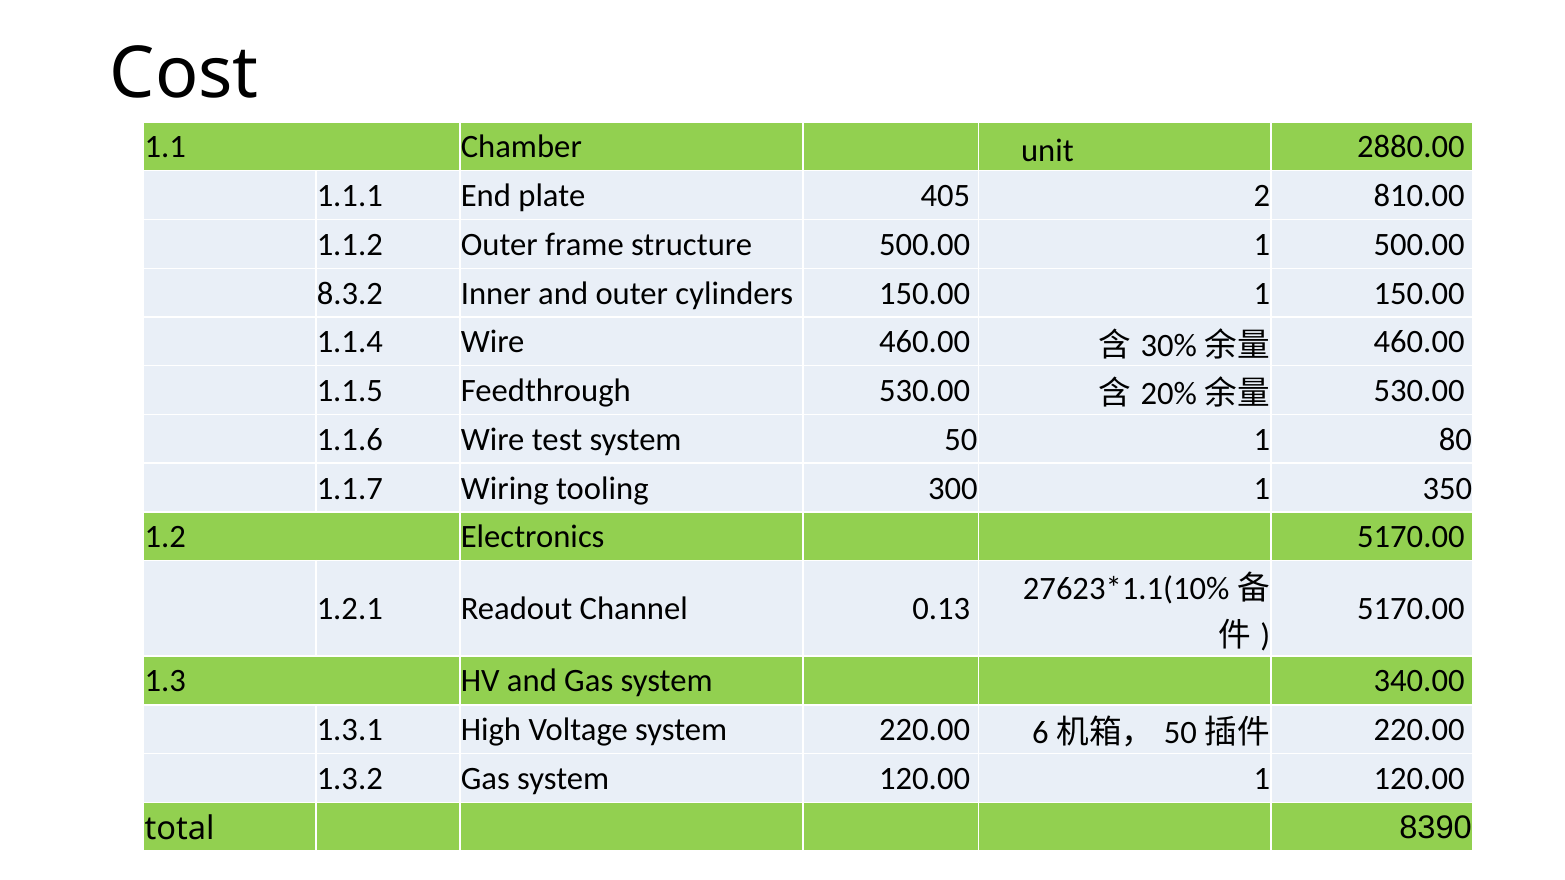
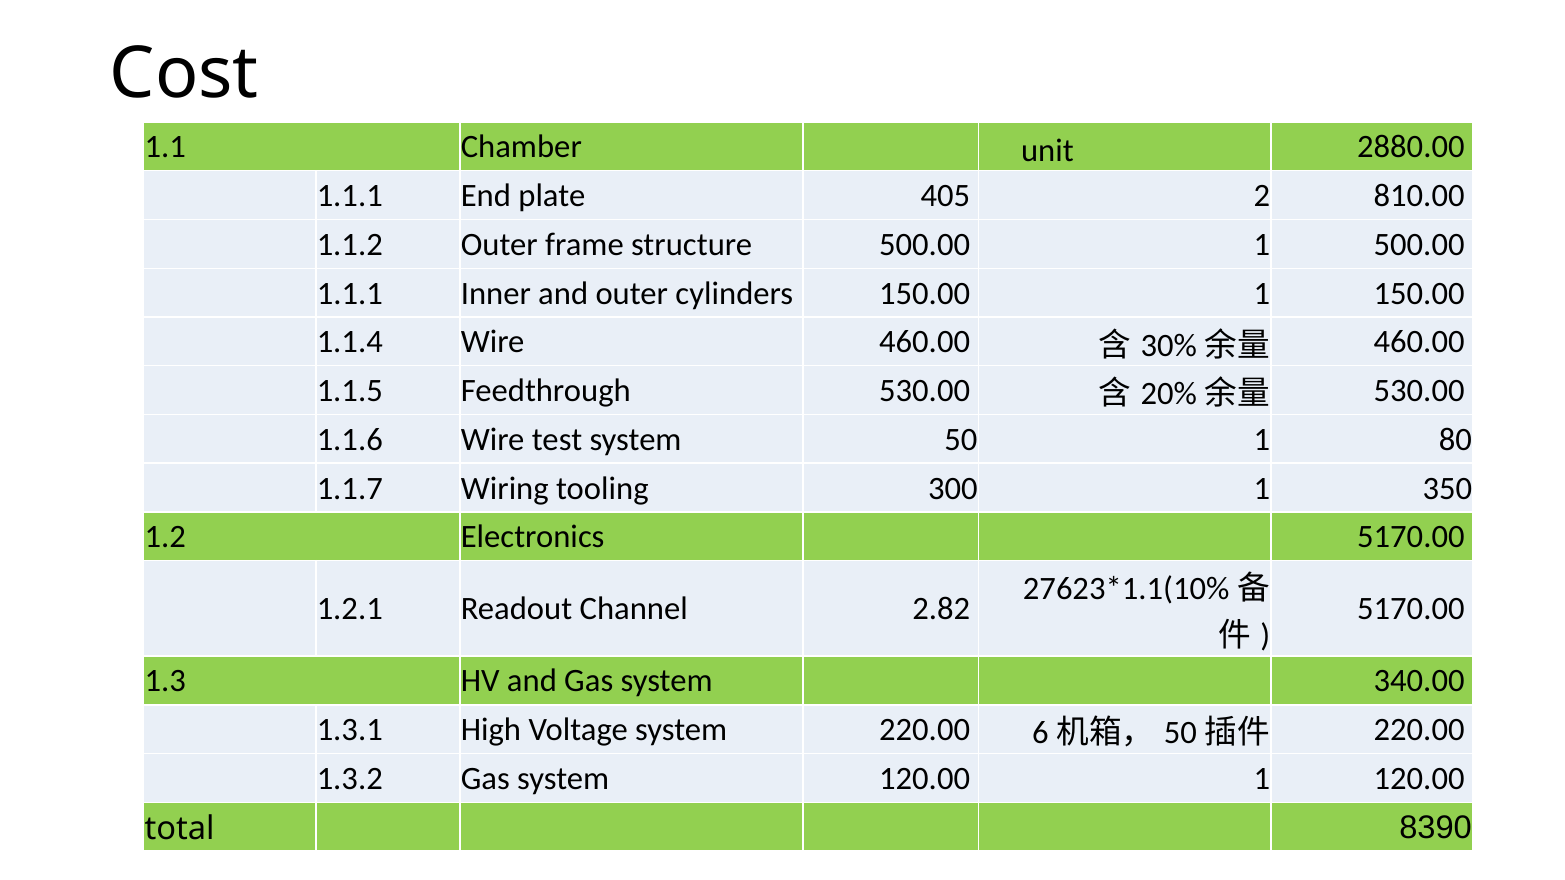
8.3.2 at (350, 293): 8.3.2 -> 1.1.1
0.13: 0.13 -> 2.82
